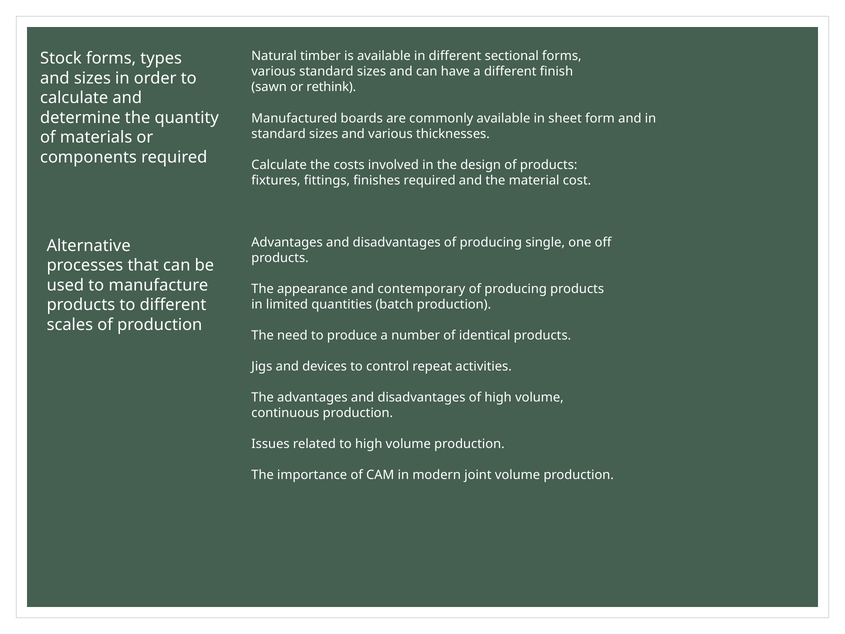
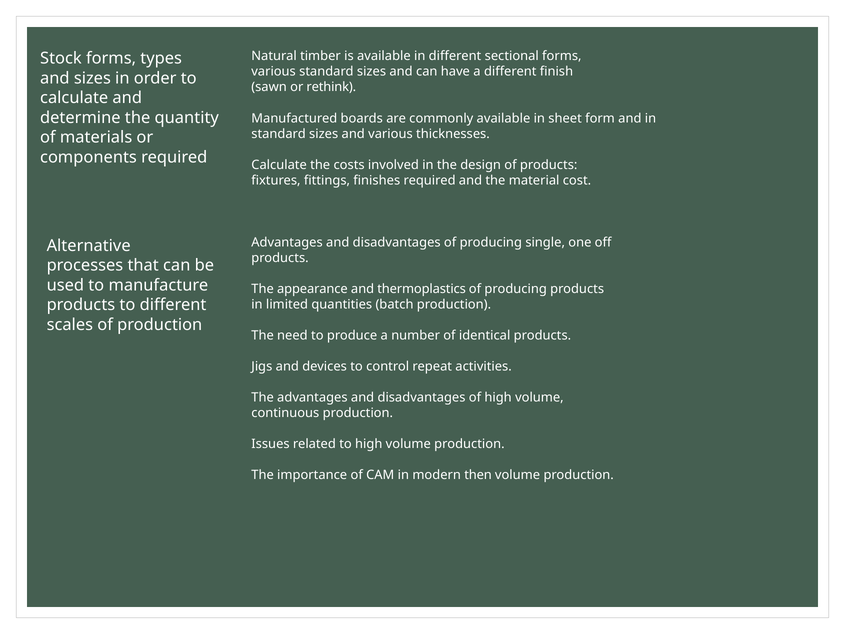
contemporary: contemporary -> thermoplastics
joint: joint -> then
